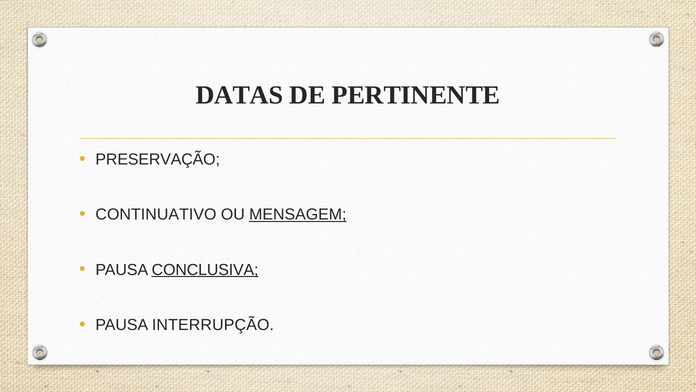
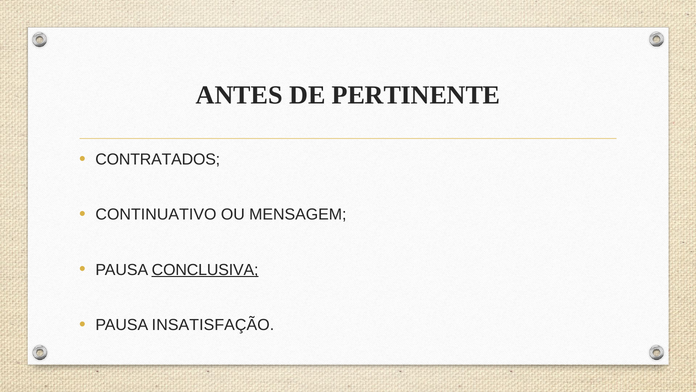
DATAS: DATAS -> ANTES
PRESERVAÇÃO: PRESERVAÇÃO -> CONTRATADOS
MENSAGEM underline: present -> none
INTERRUPÇÃO: INTERRUPÇÃO -> INSATISFAÇÃO
